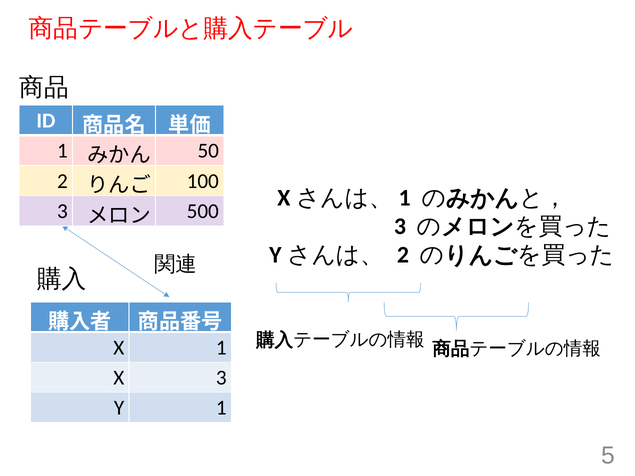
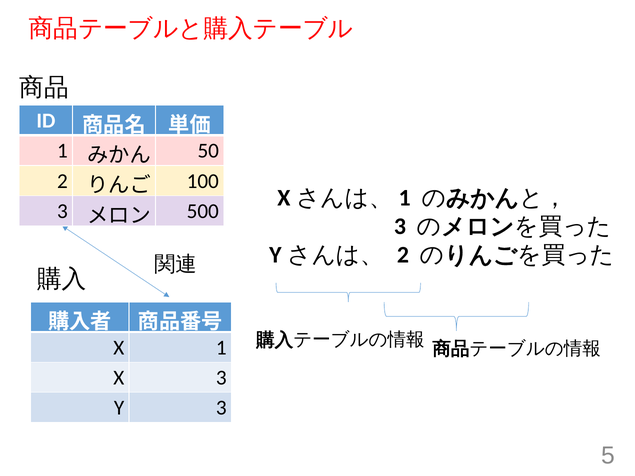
Y 1: 1 -> 3
